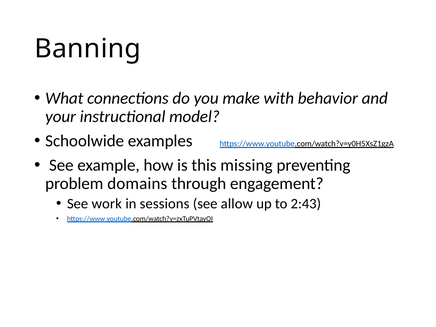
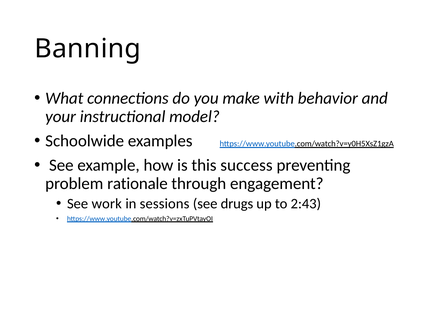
missing: missing -> success
domains: domains -> rationale
allow: allow -> drugs
